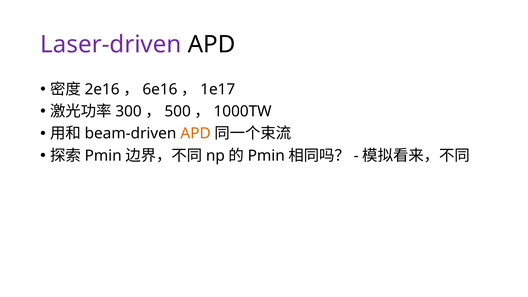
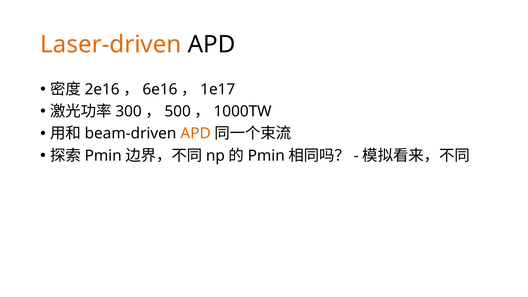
Laser-driven colour: purple -> orange
